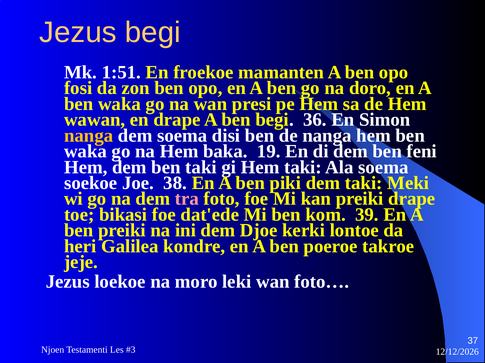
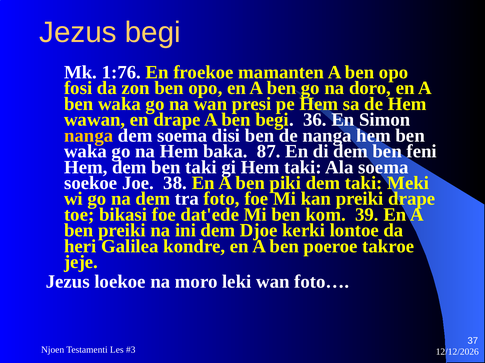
1:51: 1:51 -> 1:76
19: 19 -> 87
tra colour: pink -> white
